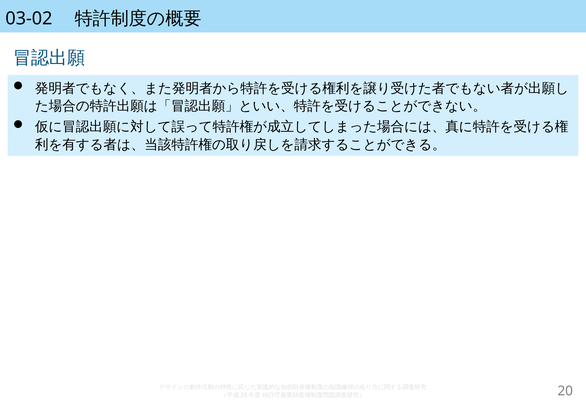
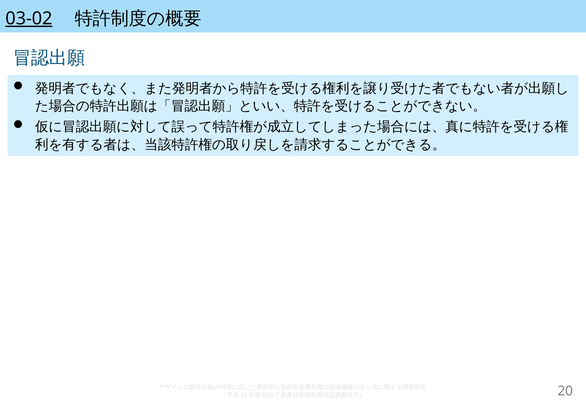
03-02 underline: none -> present
